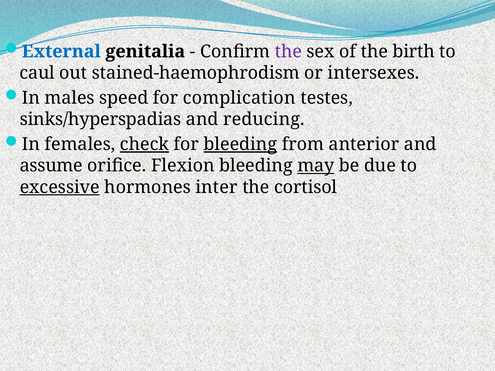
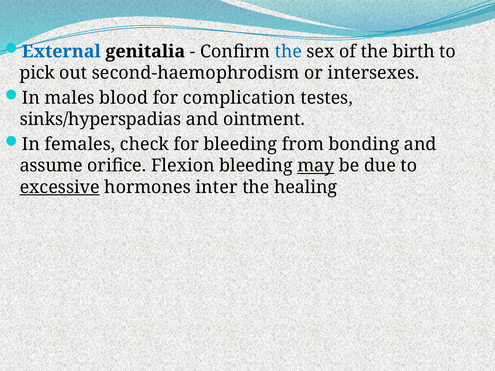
the at (288, 52) colour: purple -> blue
caul: caul -> pick
stained-haemophrodism: stained-haemophrodism -> second-haemophrodism
speed: speed -> blood
reducing: reducing -> ointment
check underline: present -> none
bleeding at (240, 144) underline: present -> none
anterior: anterior -> bonding
cortisol: cortisol -> healing
